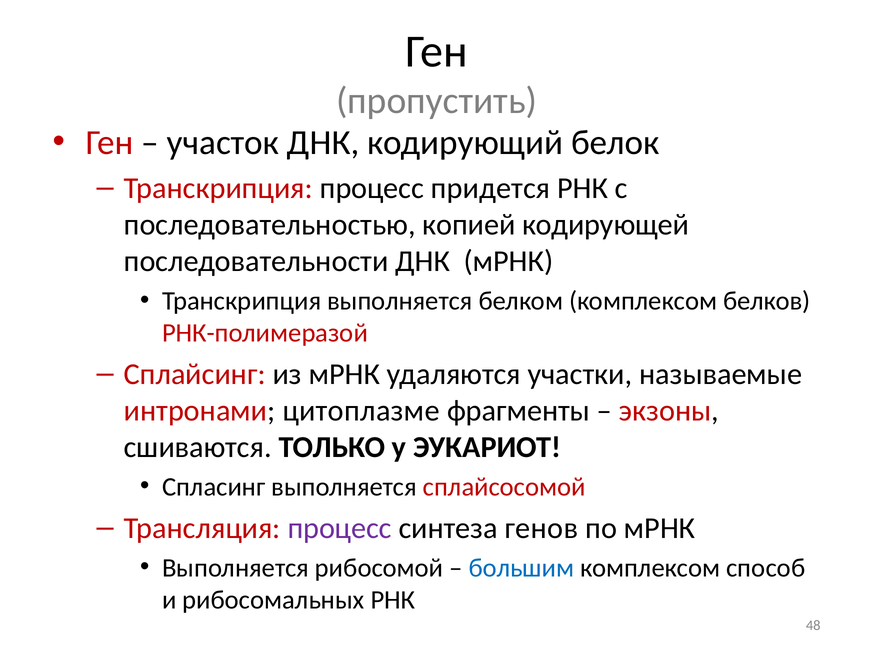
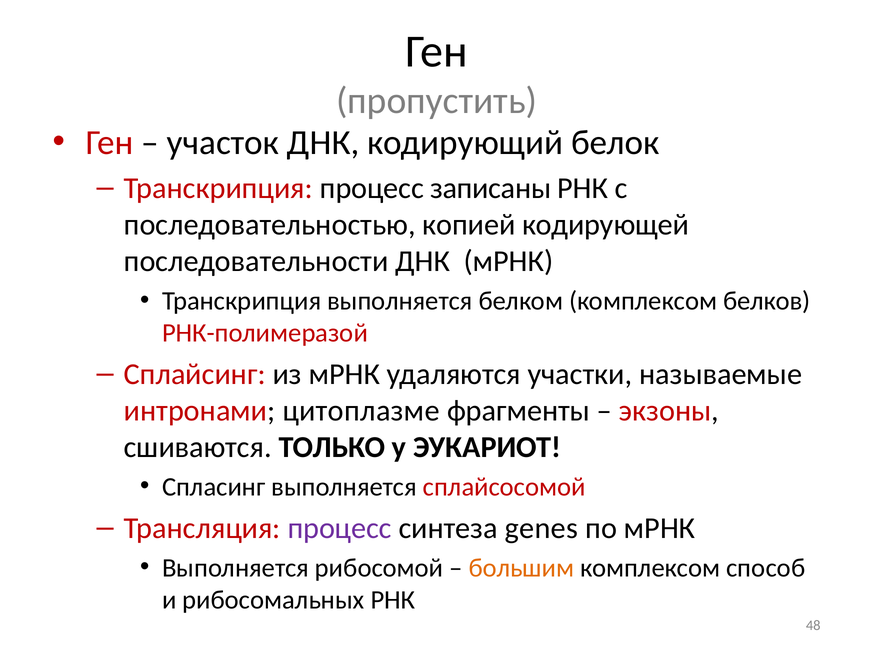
придется: придется -> записаны
генов: генов -> genes
большим colour: blue -> orange
